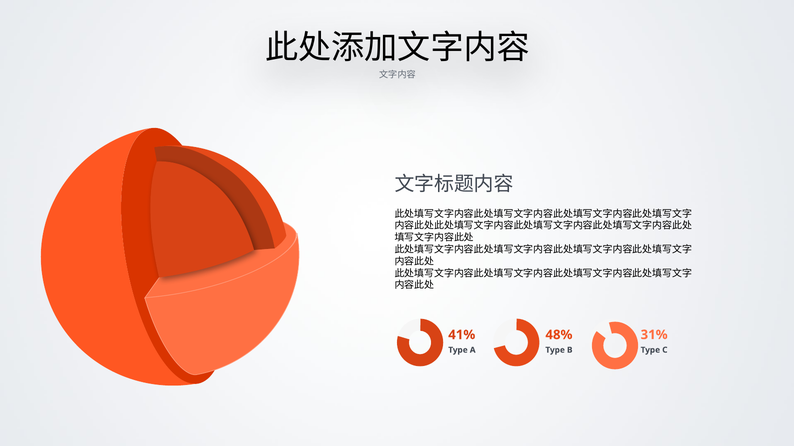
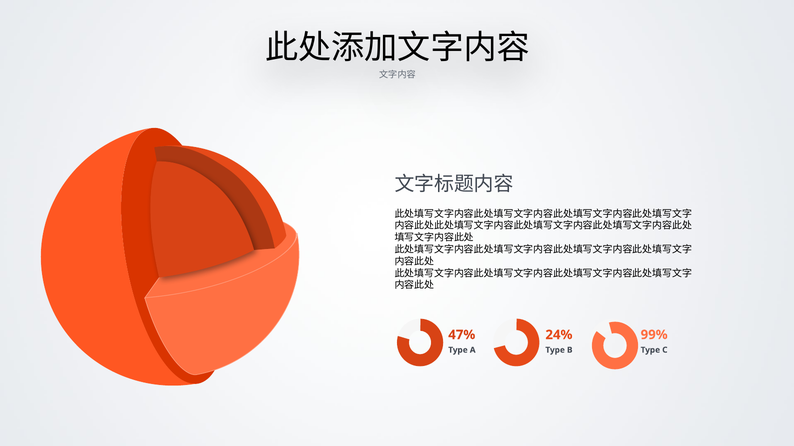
31%: 31% -> 99%
41%: 41% -> 47%
48%: 48% -> 24%
